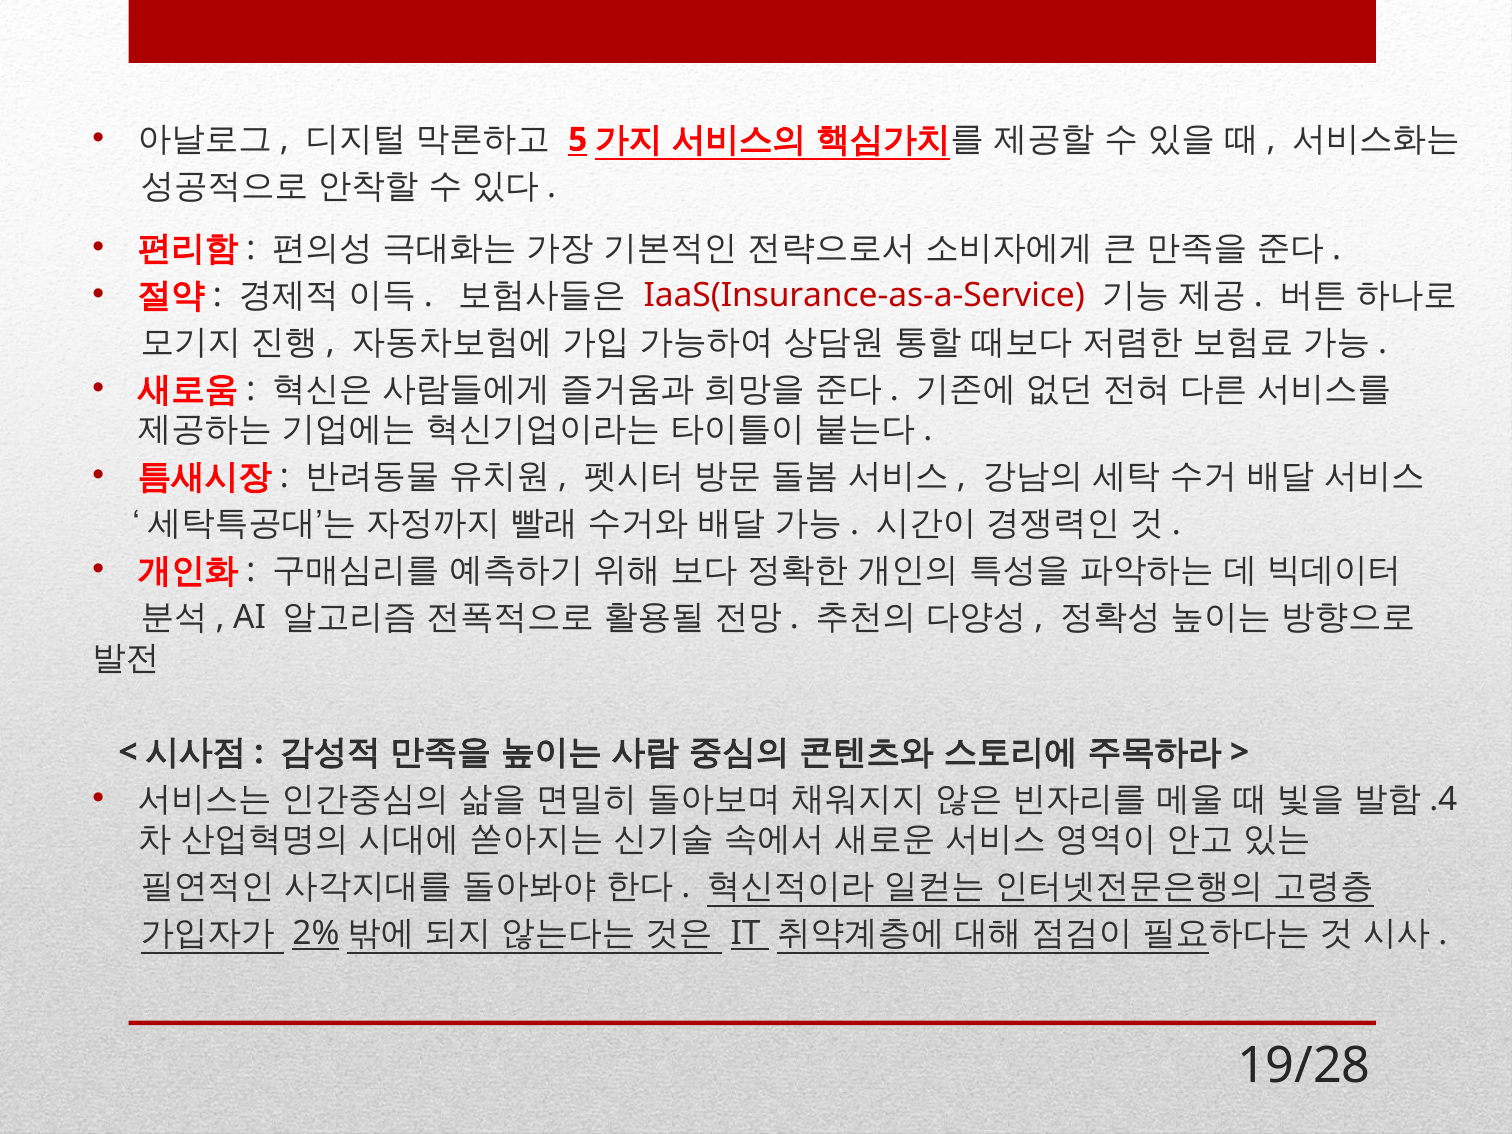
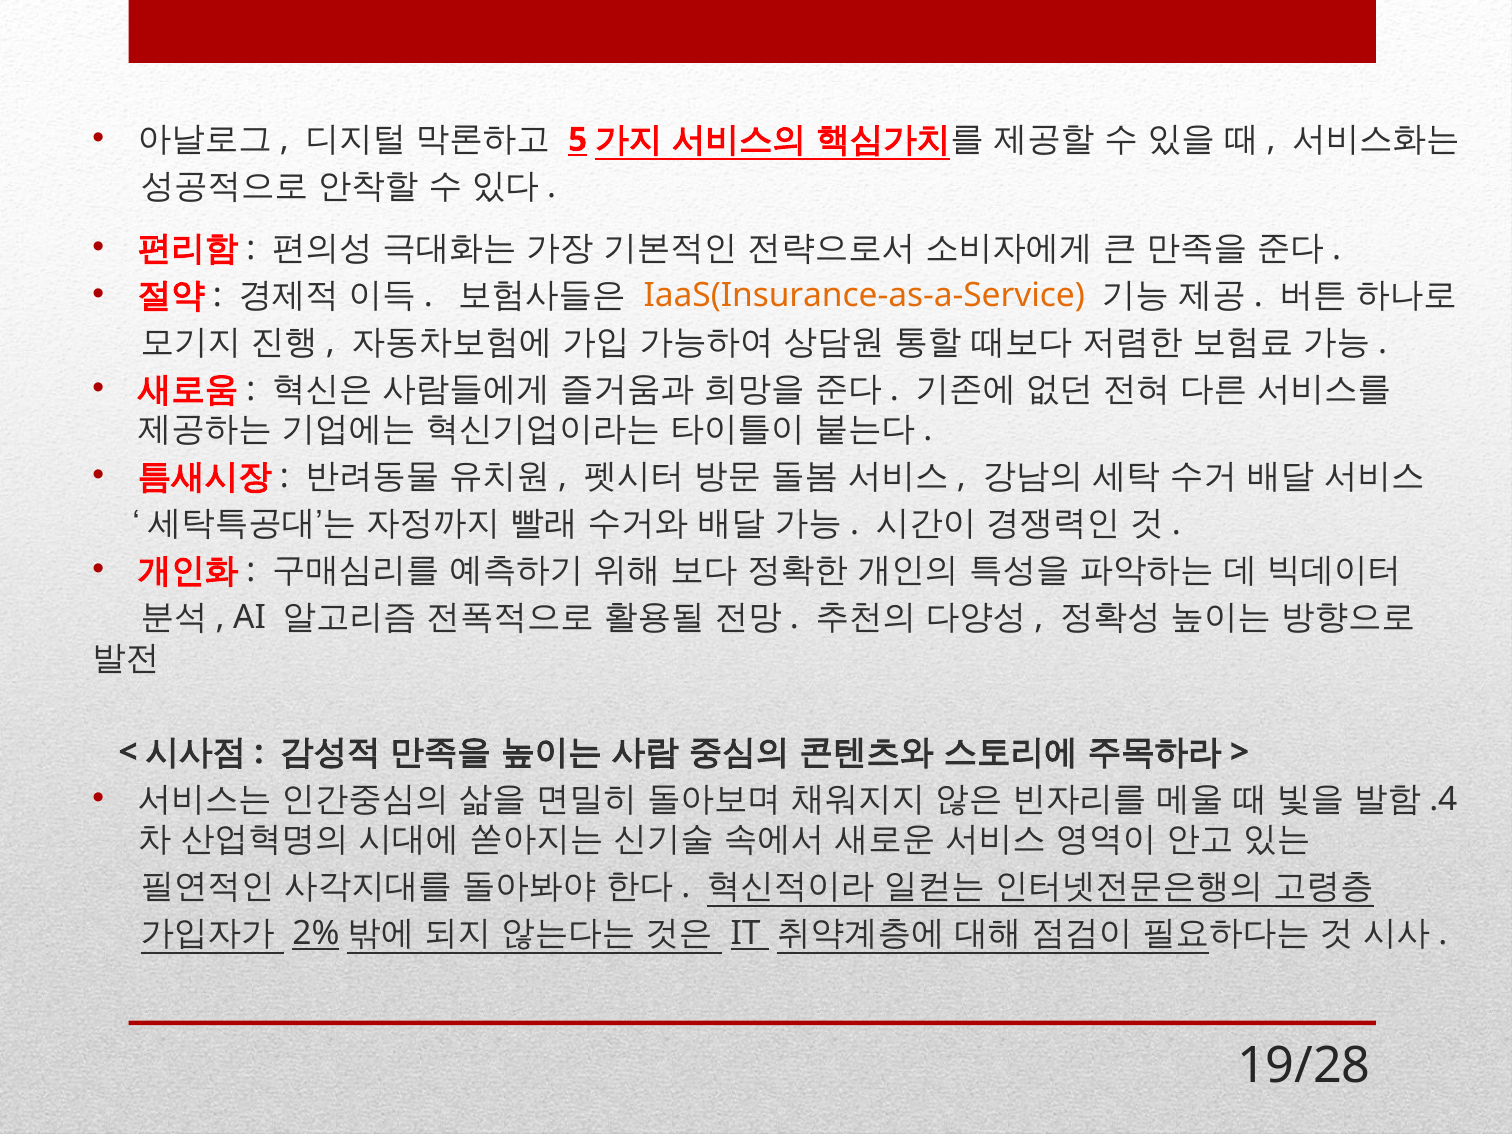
IaaS(Insurance-as-a-Service colour: red -> orange
